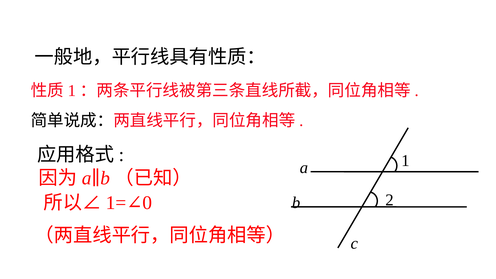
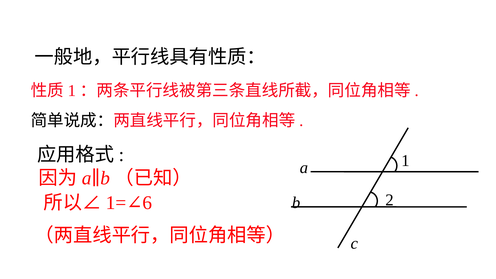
0: 0 -> 6
